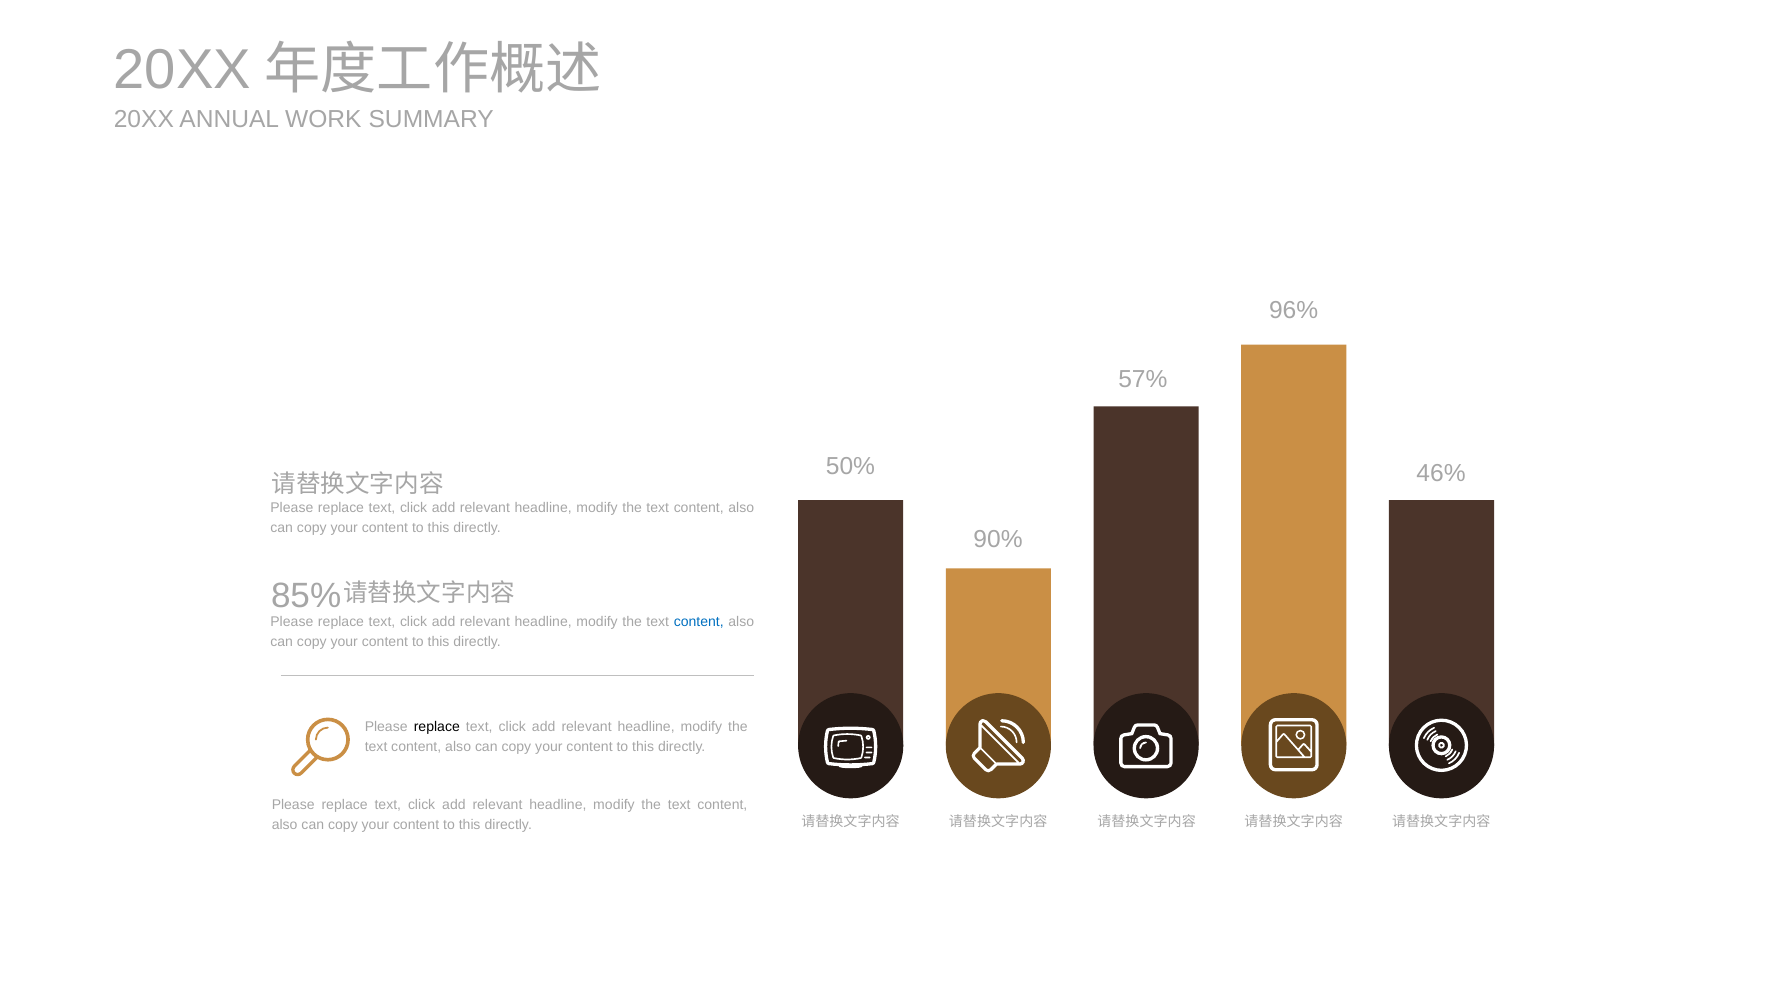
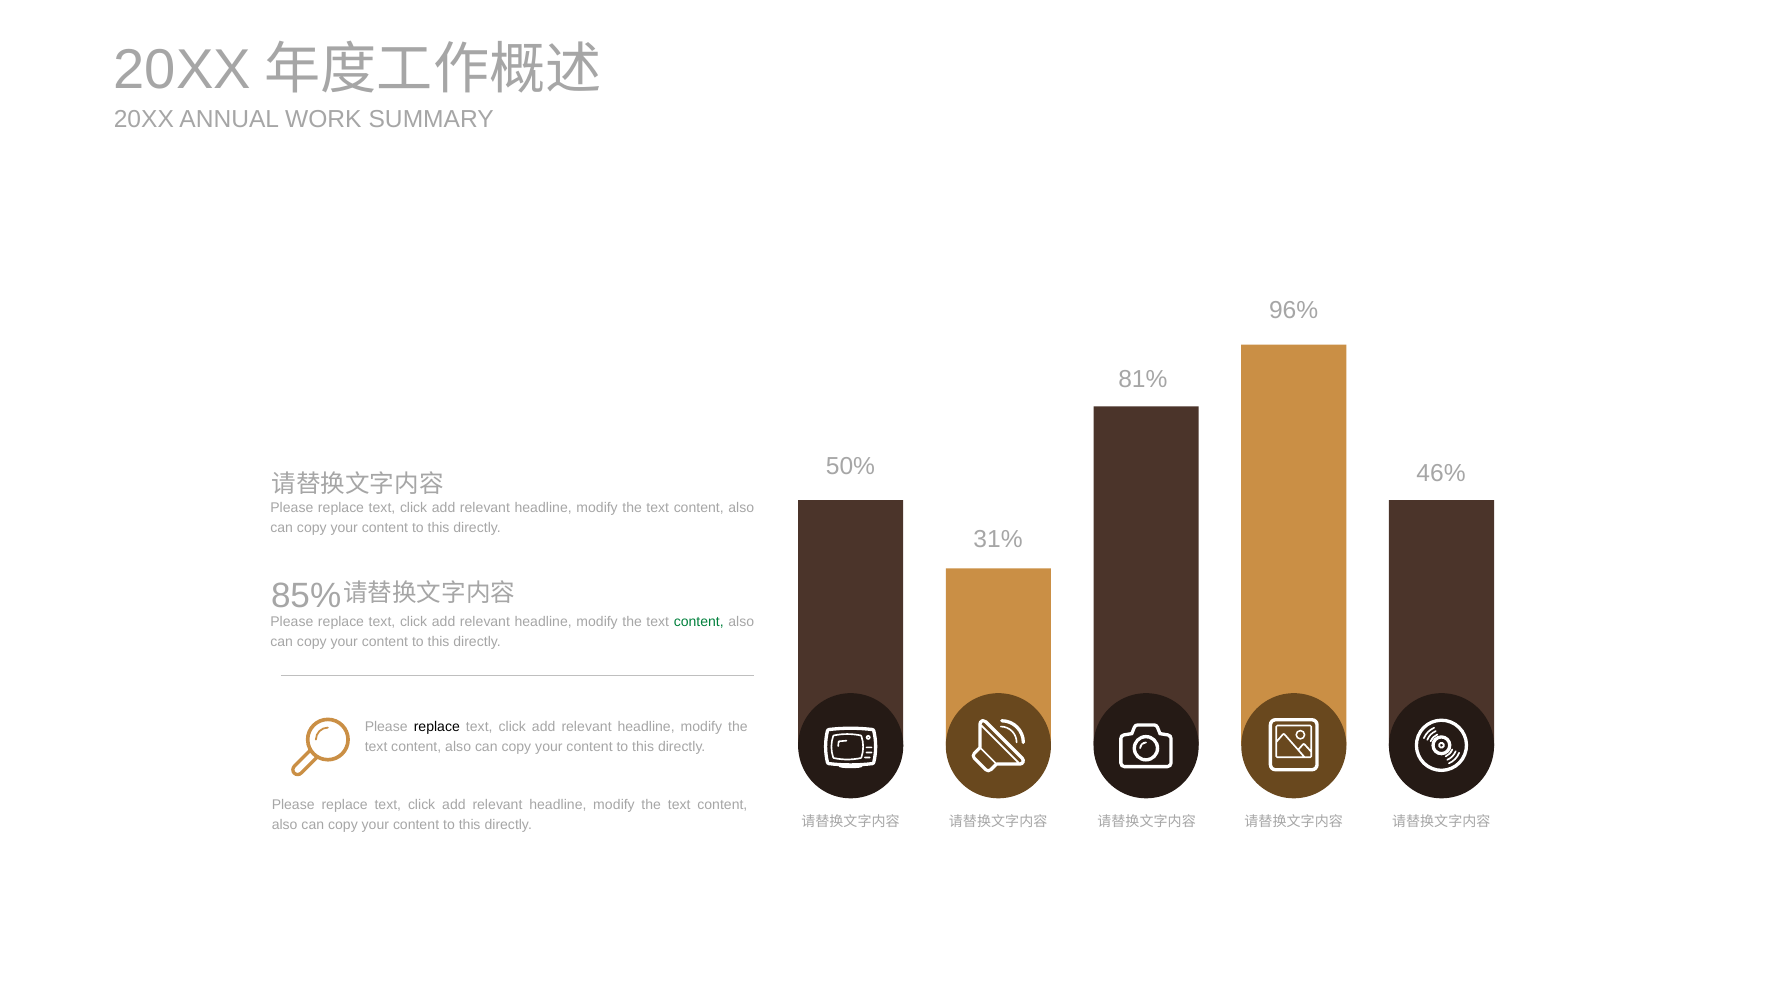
57%: 57% -> 81%
90%: 90% -> 31%
content at (699, 622) colour: blue -> green
